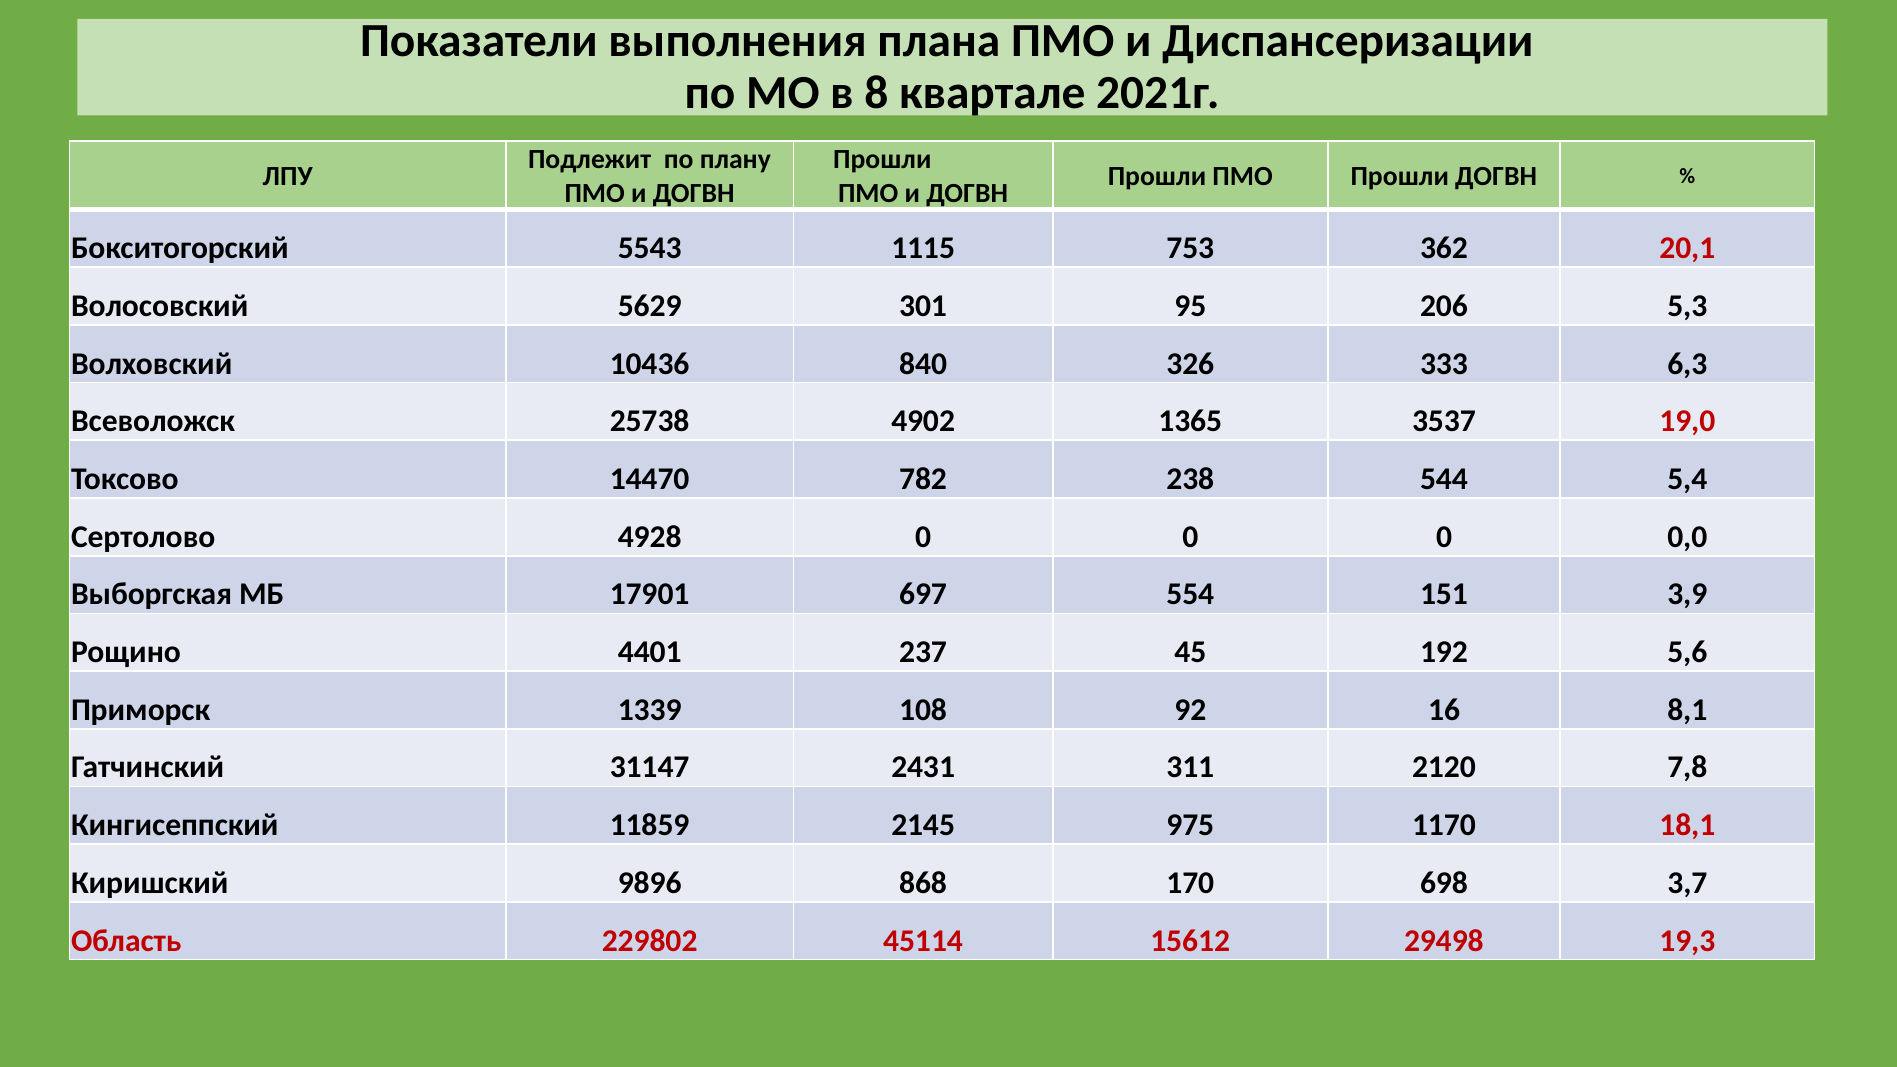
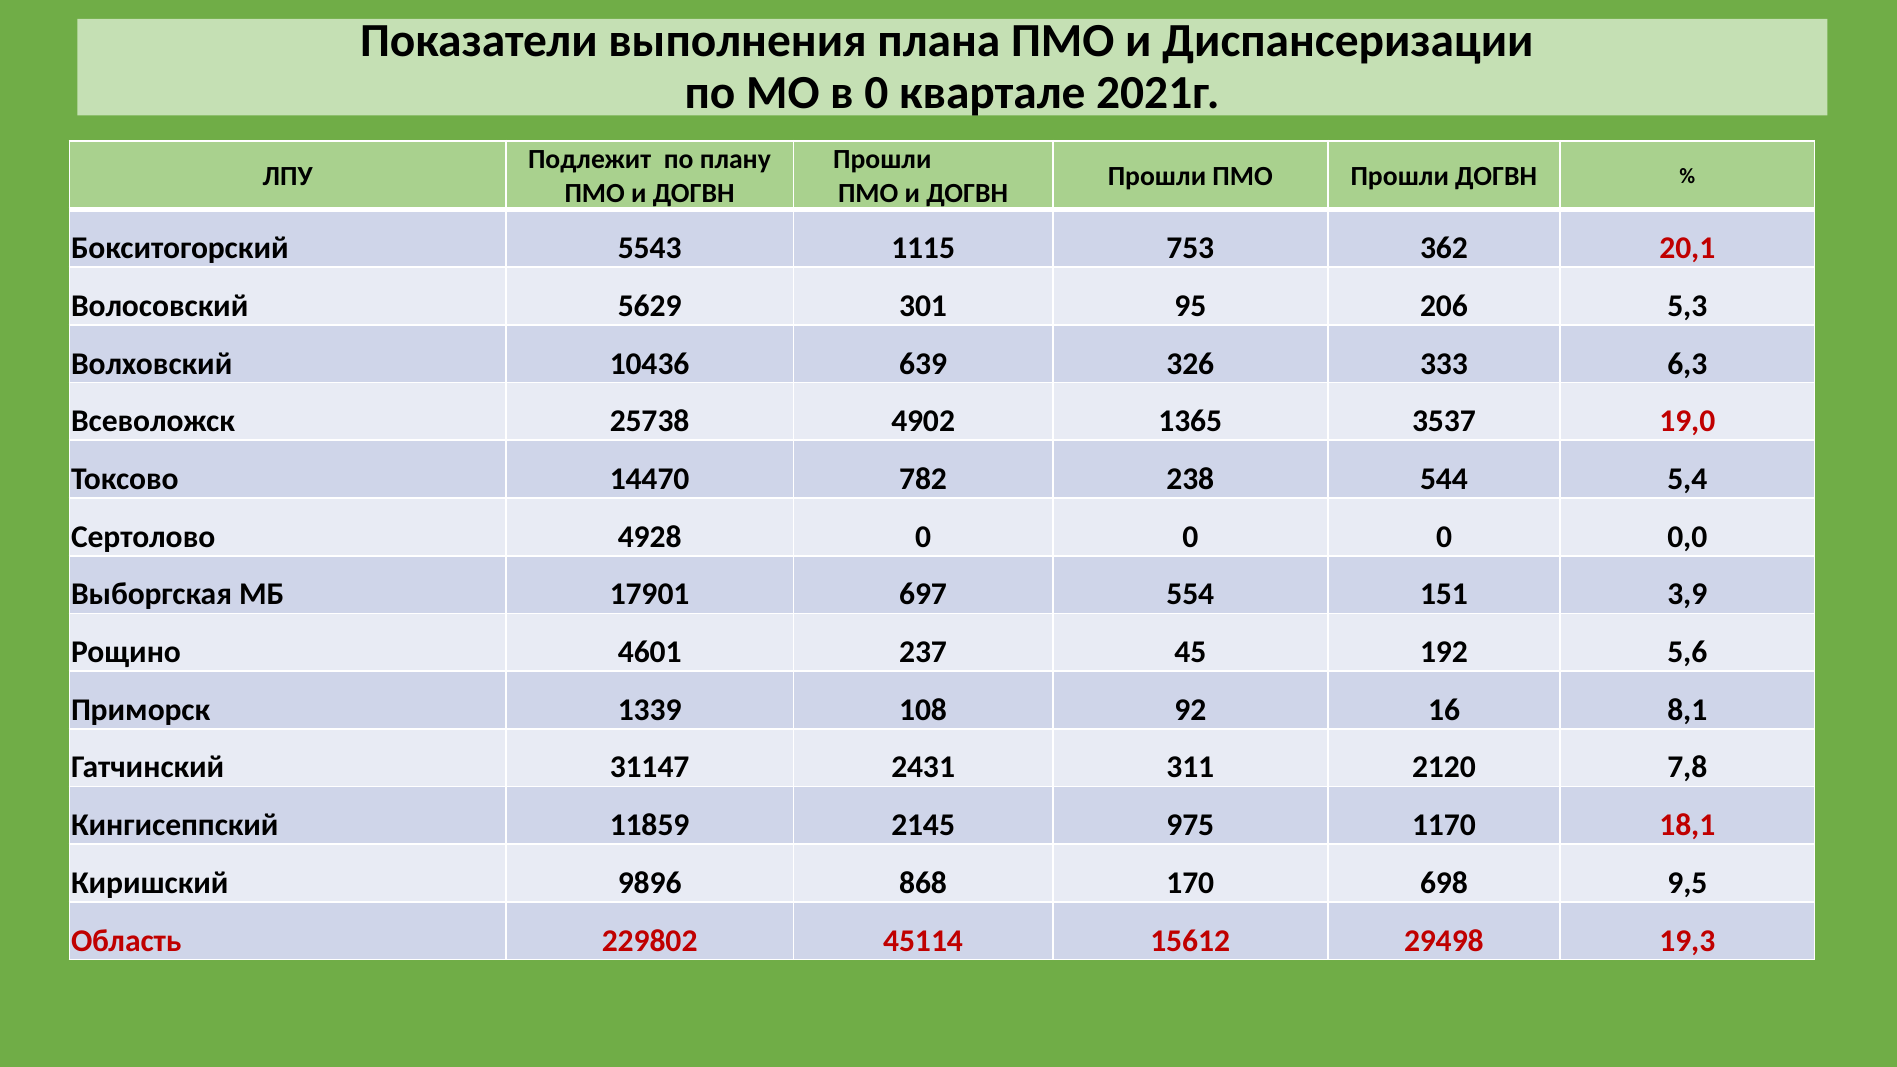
в 8: 8 -> 0
840: 840 -> 639
4401: 4401 -> 4601
3,7: 3,7 -> 9,5
